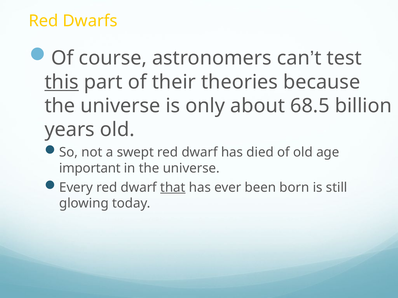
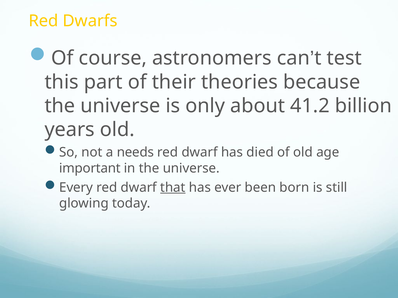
this underline: present -> none
68.5: 68.5 -> 41.2
swept: swept -> needs
